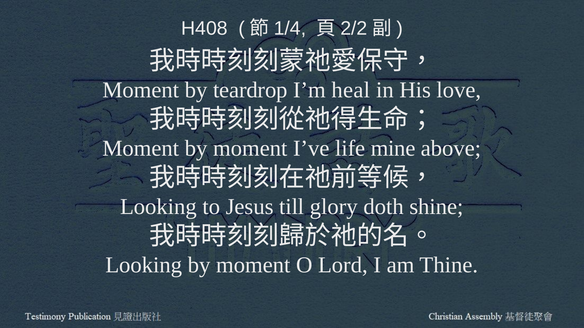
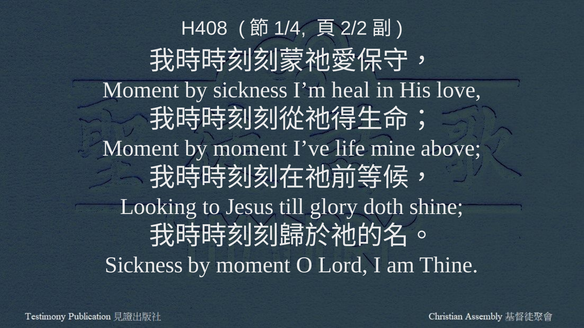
by teardrop: teardrop -> sickness
Looking at (144, 265): Looking -> Sickness
